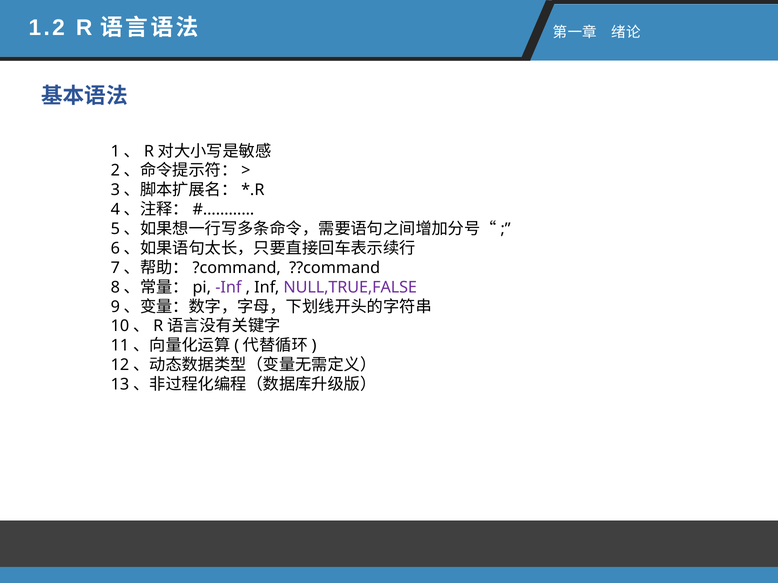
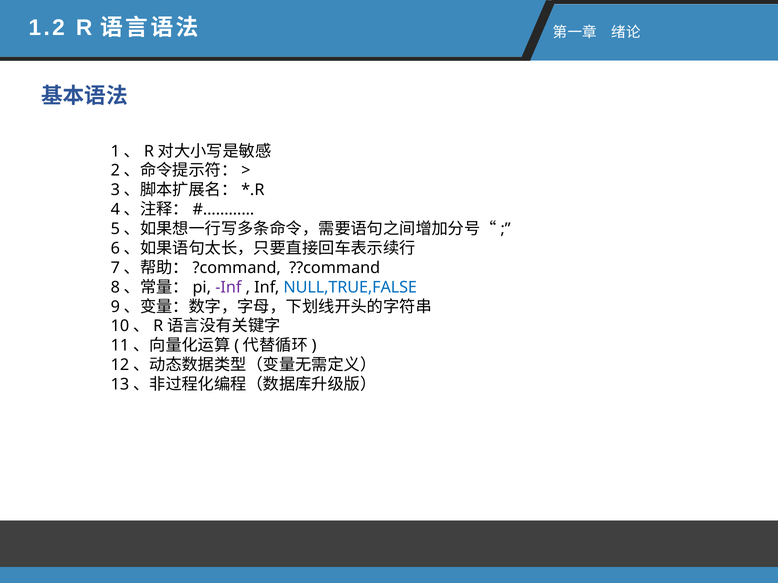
NULL,TRUE,FALSE colour: purple -> blue
